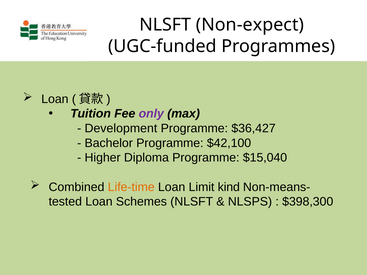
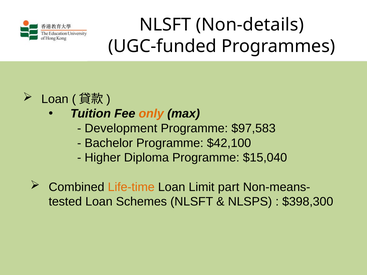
Non-expect: Non-expect -> Non-details
only colour: purple -> orange
$36,427: $36,427 -> $97,583
kind: kind -> part
